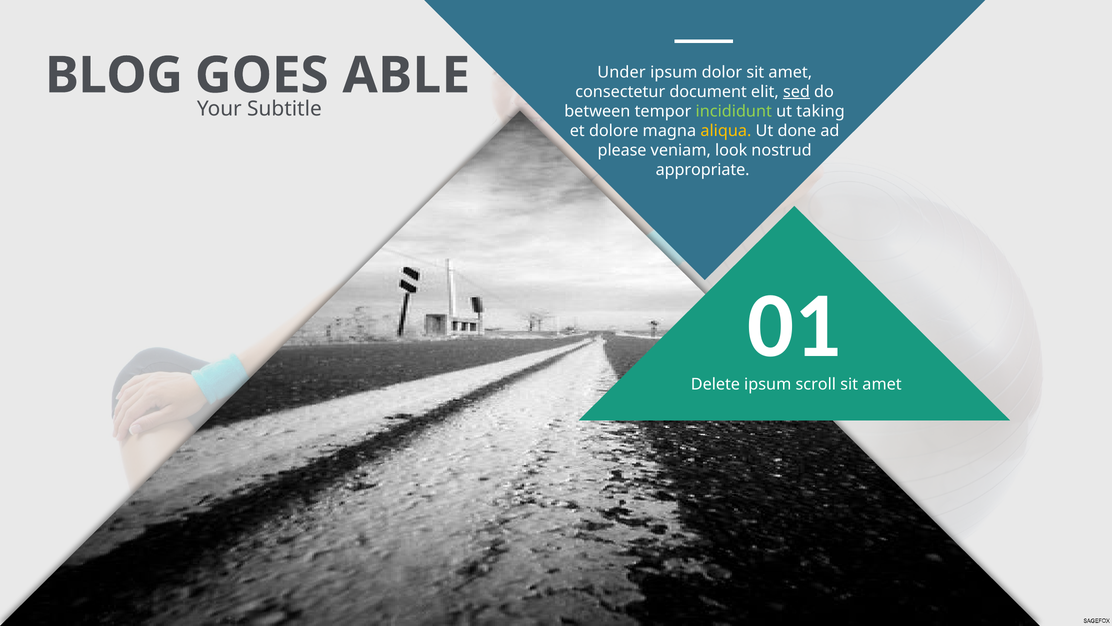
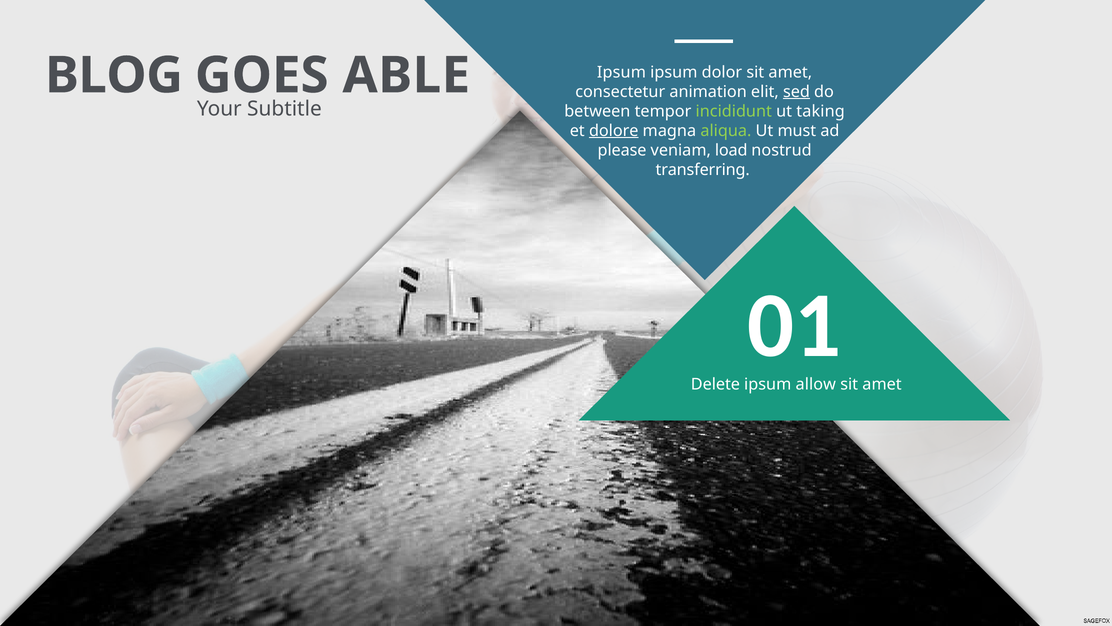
Under at (621, 72): Under -> Ipsum
document: document -> animation
dolore underline: none -> present
aliqua colour: yellow -> light green
done: done -> must
look: look -> load
appropriate: appropriate -> transferring
scroll: scroll -> allow
